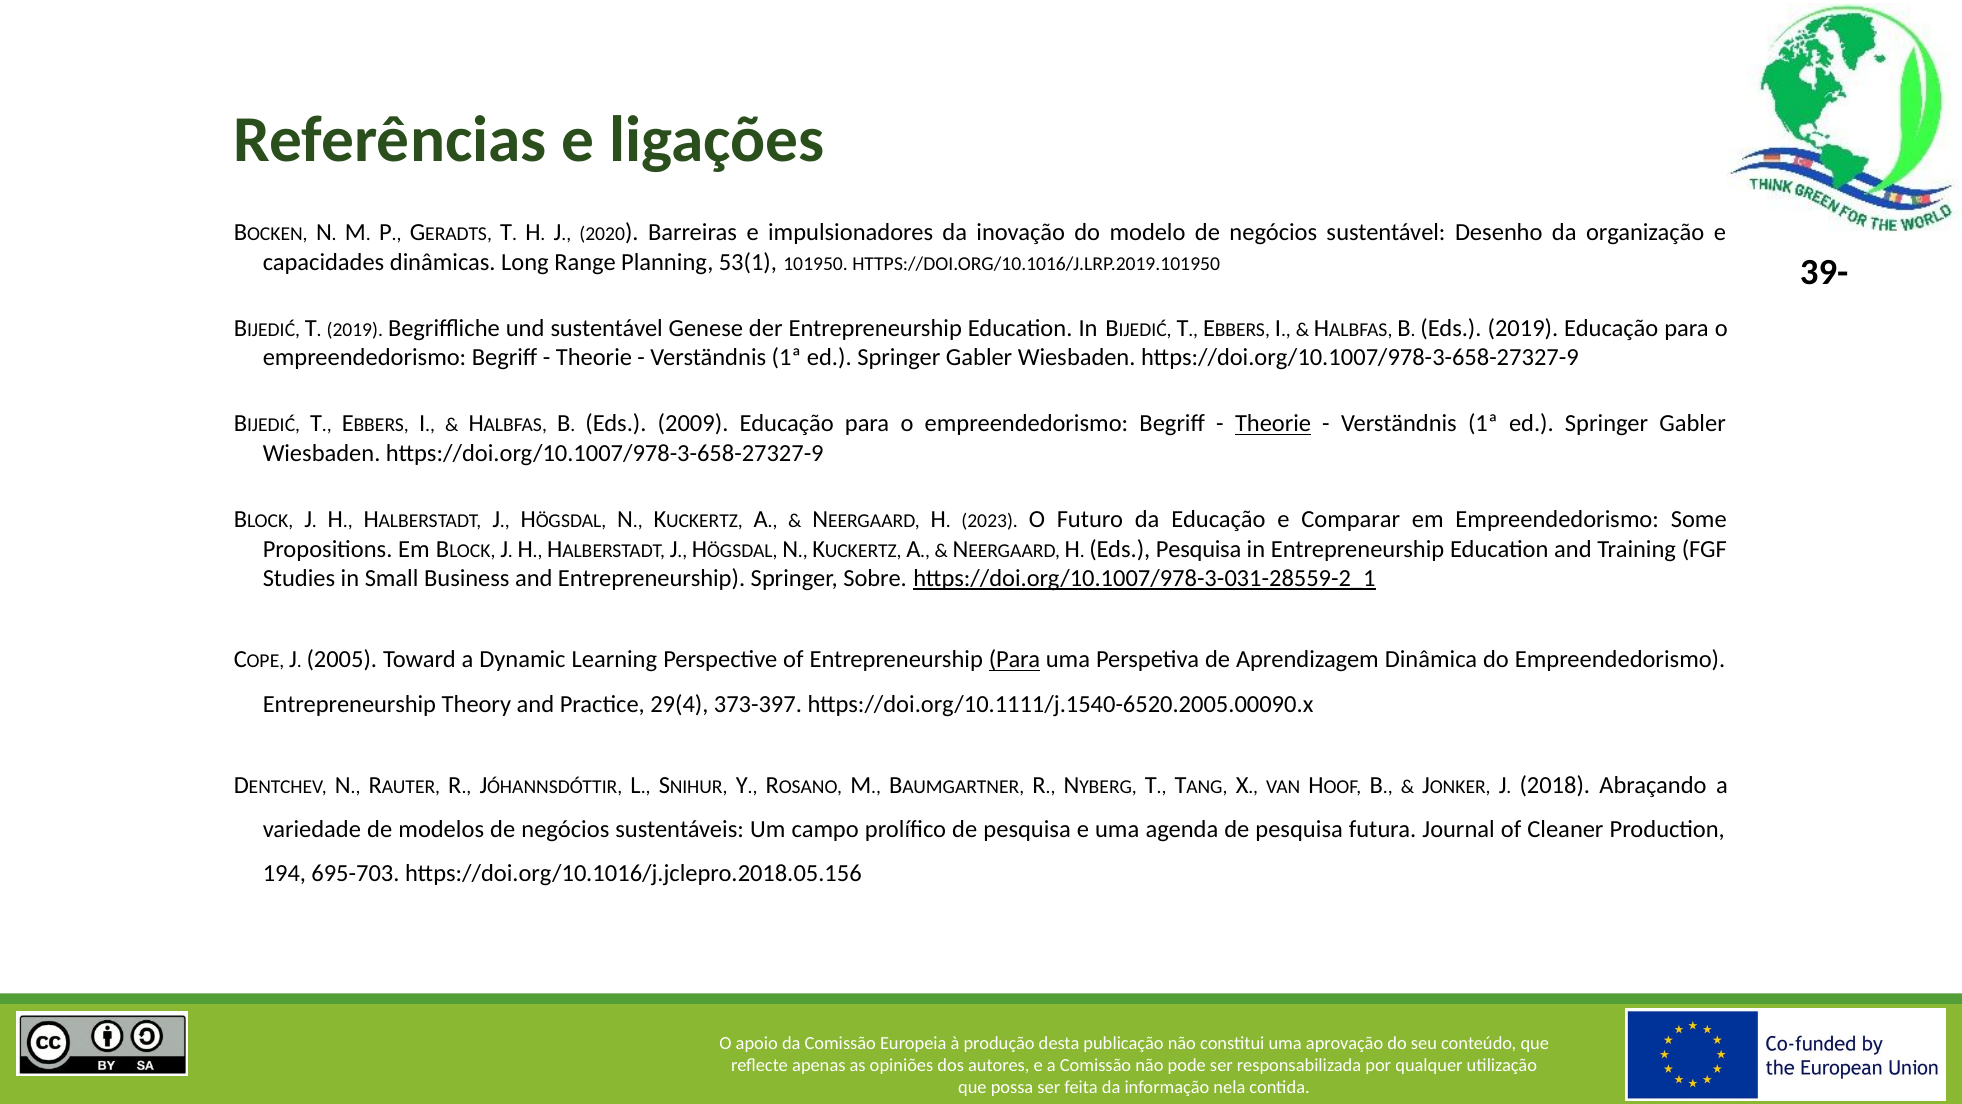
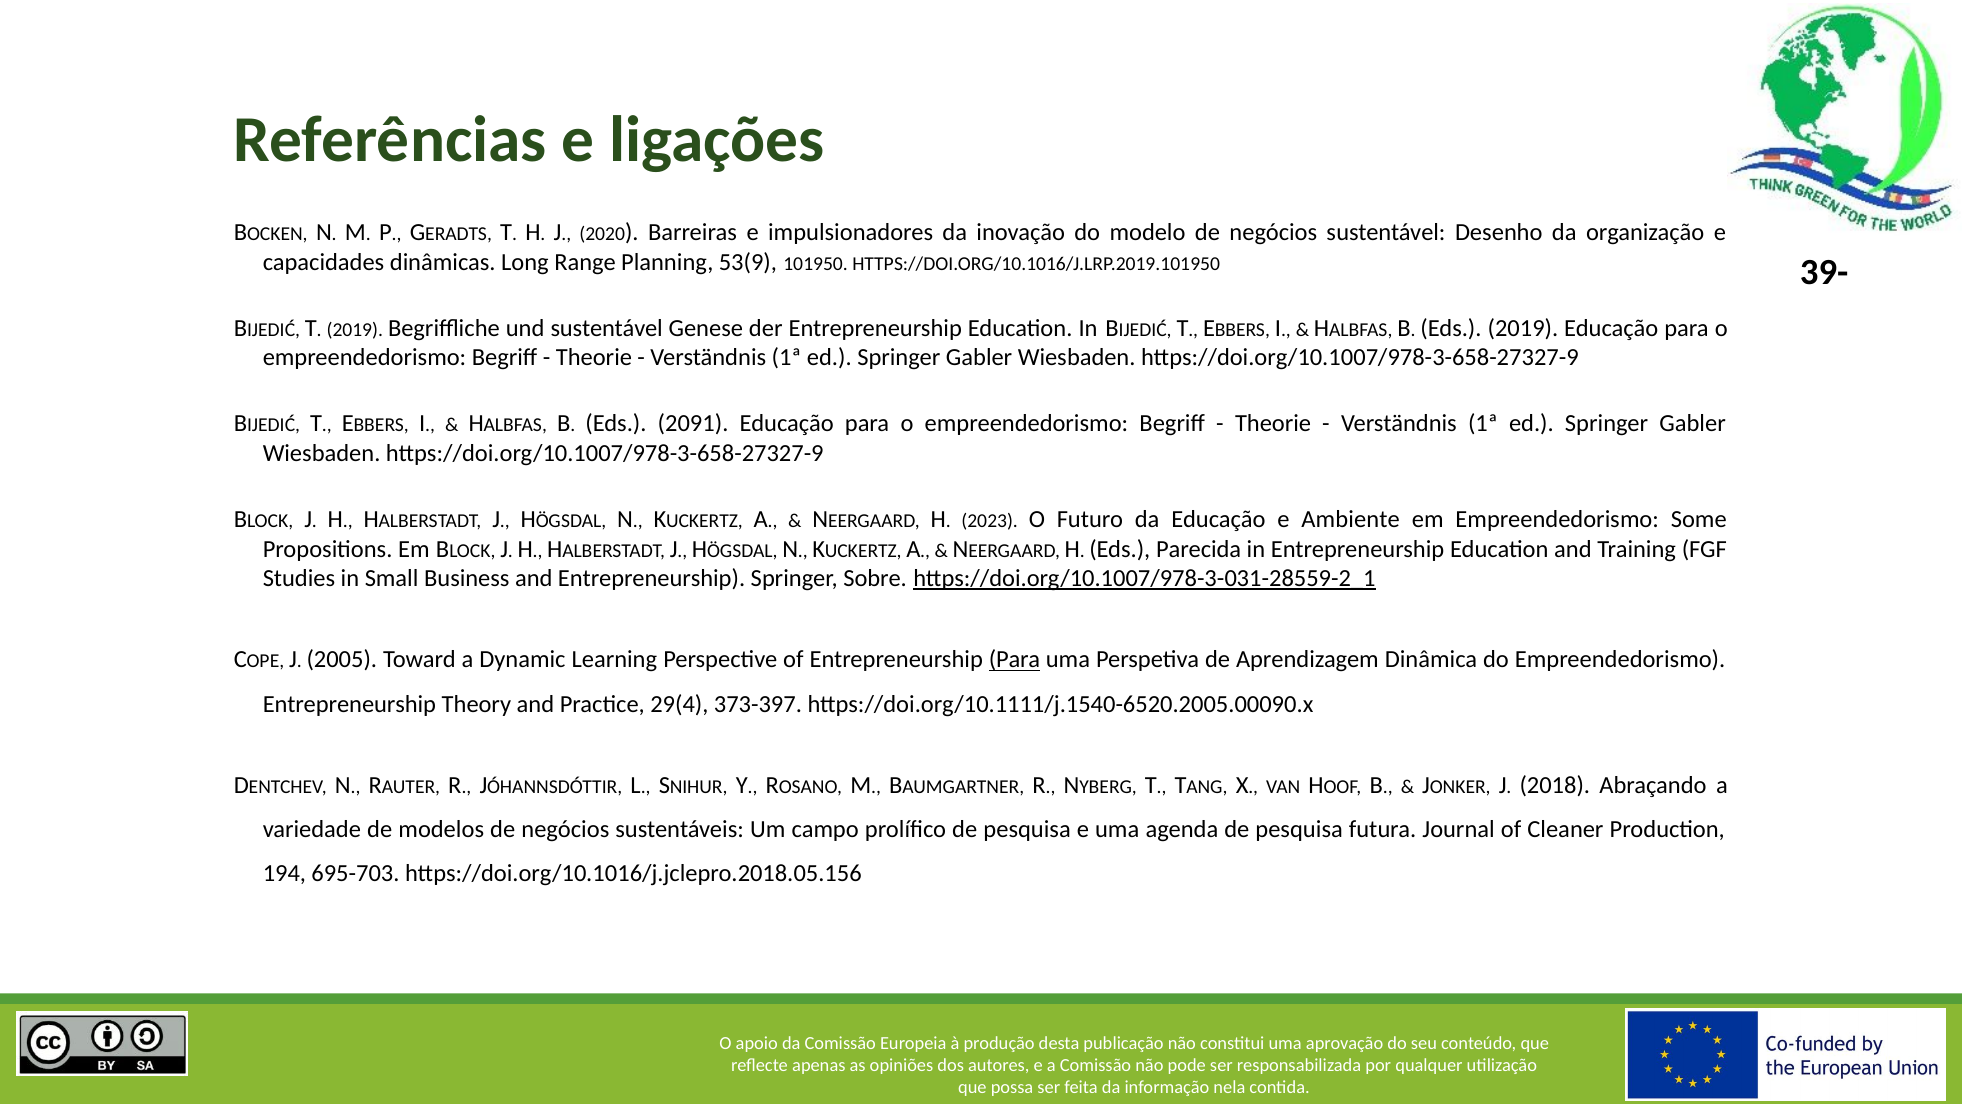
53(1: 53(1 -> 53(9
2009: 2009 -> 2091
Theorie at (1273, 424) underline: present -> none
Comparar: Comparar -> Ambiente
Eds Pesquisa: Pesquisa -> Parecida
